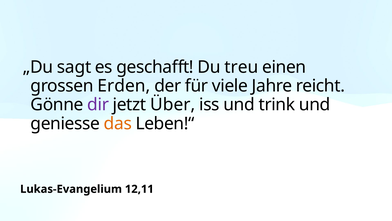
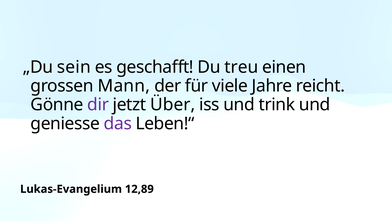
sagt: sagt -> sein
Erden: Erden -> Mann
das colour: orange -> purple
12,11: 12,11 -> 12,89
